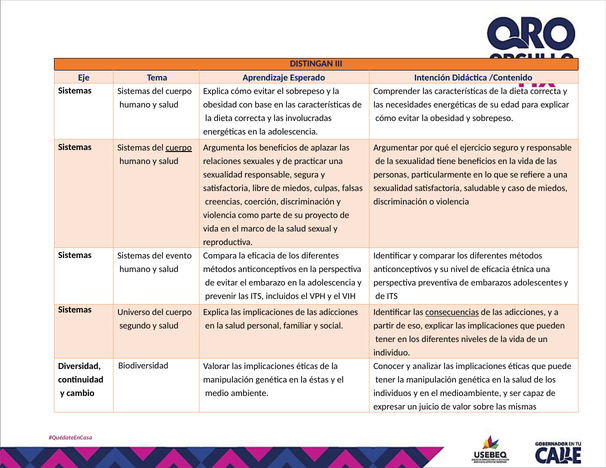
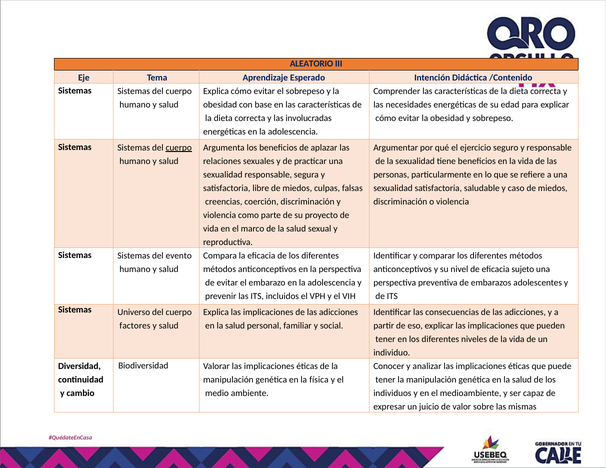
DISTINGAN: DISTINGAN -> ALEATORIO
étnica: étnica -> sujeto
consecuencias underline: present -> none
segundo: segundo -> factores
éstas: éstas -> física
